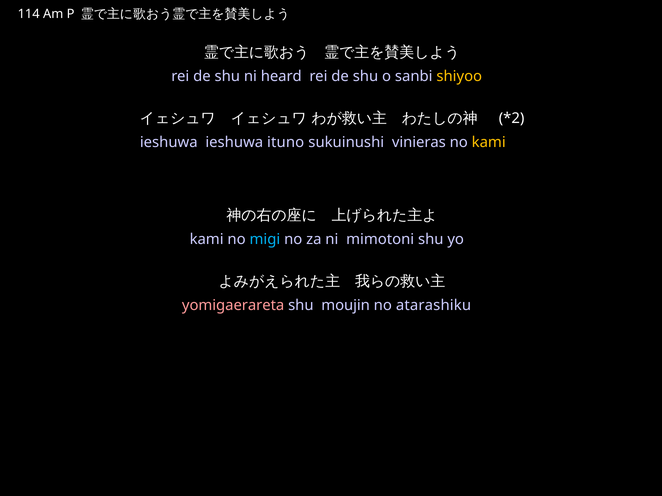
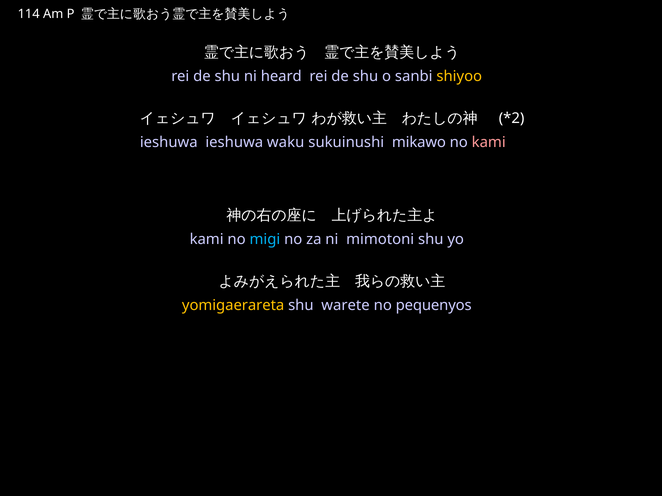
ituno: ituno -> waku
vinieras: vinieras -> mikawo
kami at (489, 143) colour: yellow -> pink
yomigaerareta colour: pink -> yellow
moujin: moujin -> warete
atarashiku: atarashiku -> pequenyos
